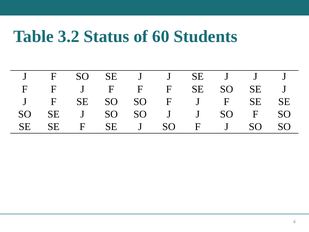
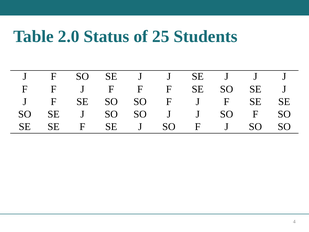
3.2: 3.2 -> 2.0
60: 60 -> 25
